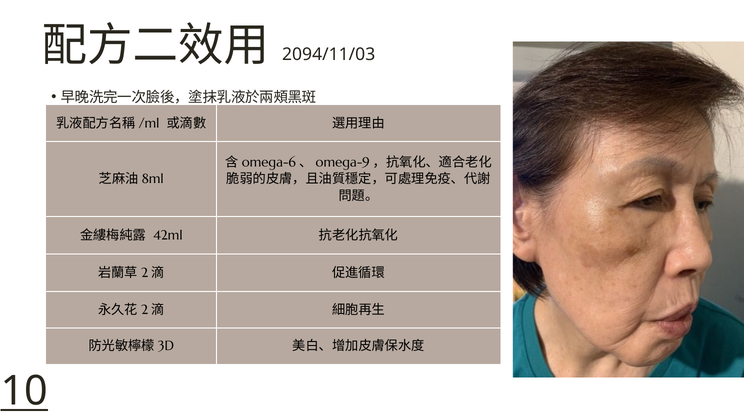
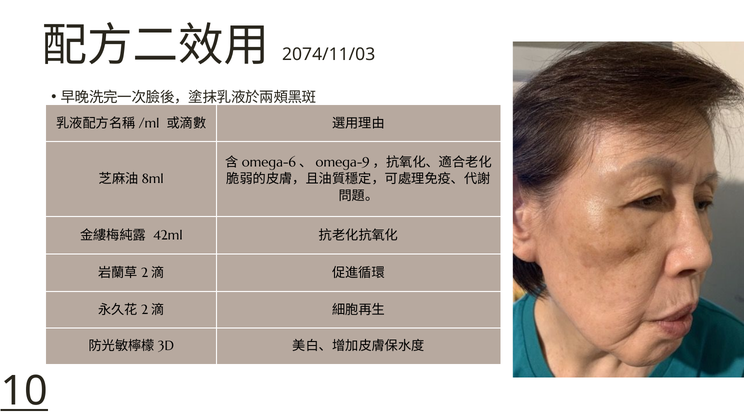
2094/11/03: 2094/11/03 -> 2074/11/03
